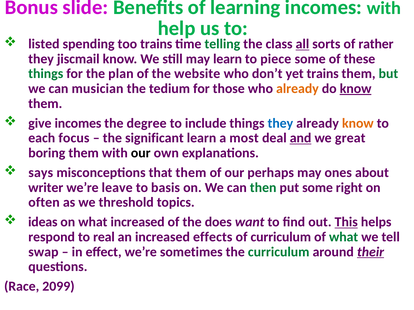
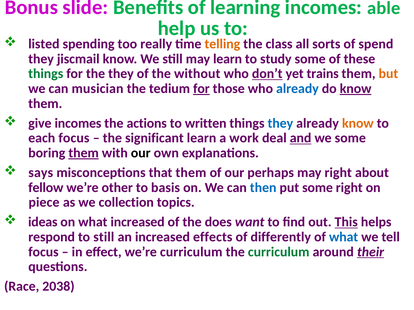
with at (384, 8): with -> able
too trains: trains -> really
telling colour: green -> orange
all underline: present -> none
rather: rather -> spend
piece: piece -> study
the plan: plan -> they
website: website -> without
don’t underline: none -> present
but colour: green -> orange
for at (201, 89) underline: none -> present
already at (297, 89) colour: orange -> blue
degree: degree -> actions
include: include -> written
most: most -> work
we great: great -> some
them at (84, 153) underline: none -> present
may ones: ones -> right
writer: writer -> fellow
leave: leave -> other
then colour: green -> blue
often: often -> piece
threshold: threshold -> collection
to real: real -> still
of curriculum: curriculum -> differently
what at (344, 237) colour: green -> blue
swap at (43, 252): swap -> focus
we’re sometimes: sometimes -> curriculum
2099: 2099 -> 2038
